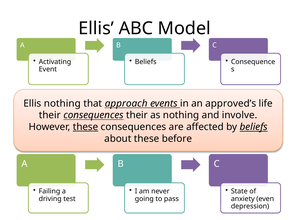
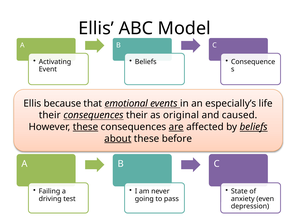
Ellis nothing: nothing -> because
approach: approach -> emotional
approved’s: approved’s -> especially’s
as nothing: nothing -> original
involve: involve -> caused
are underline: none -> present
about underline: none -> present
